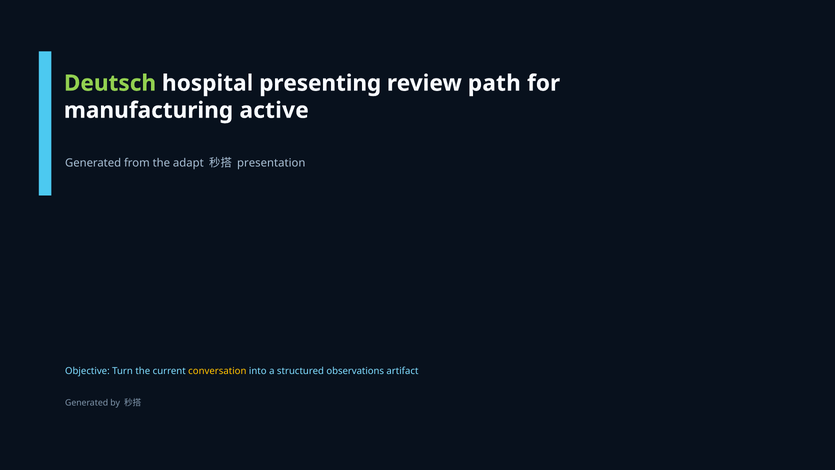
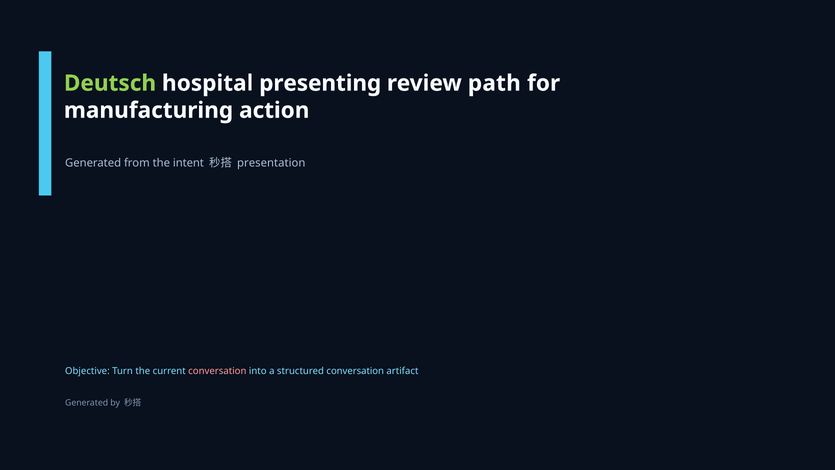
active: active -> action
adapt: adapt -> intent
conversation at (217, 371) colour: yellow -> pink
structured observations: observations -> conversation
